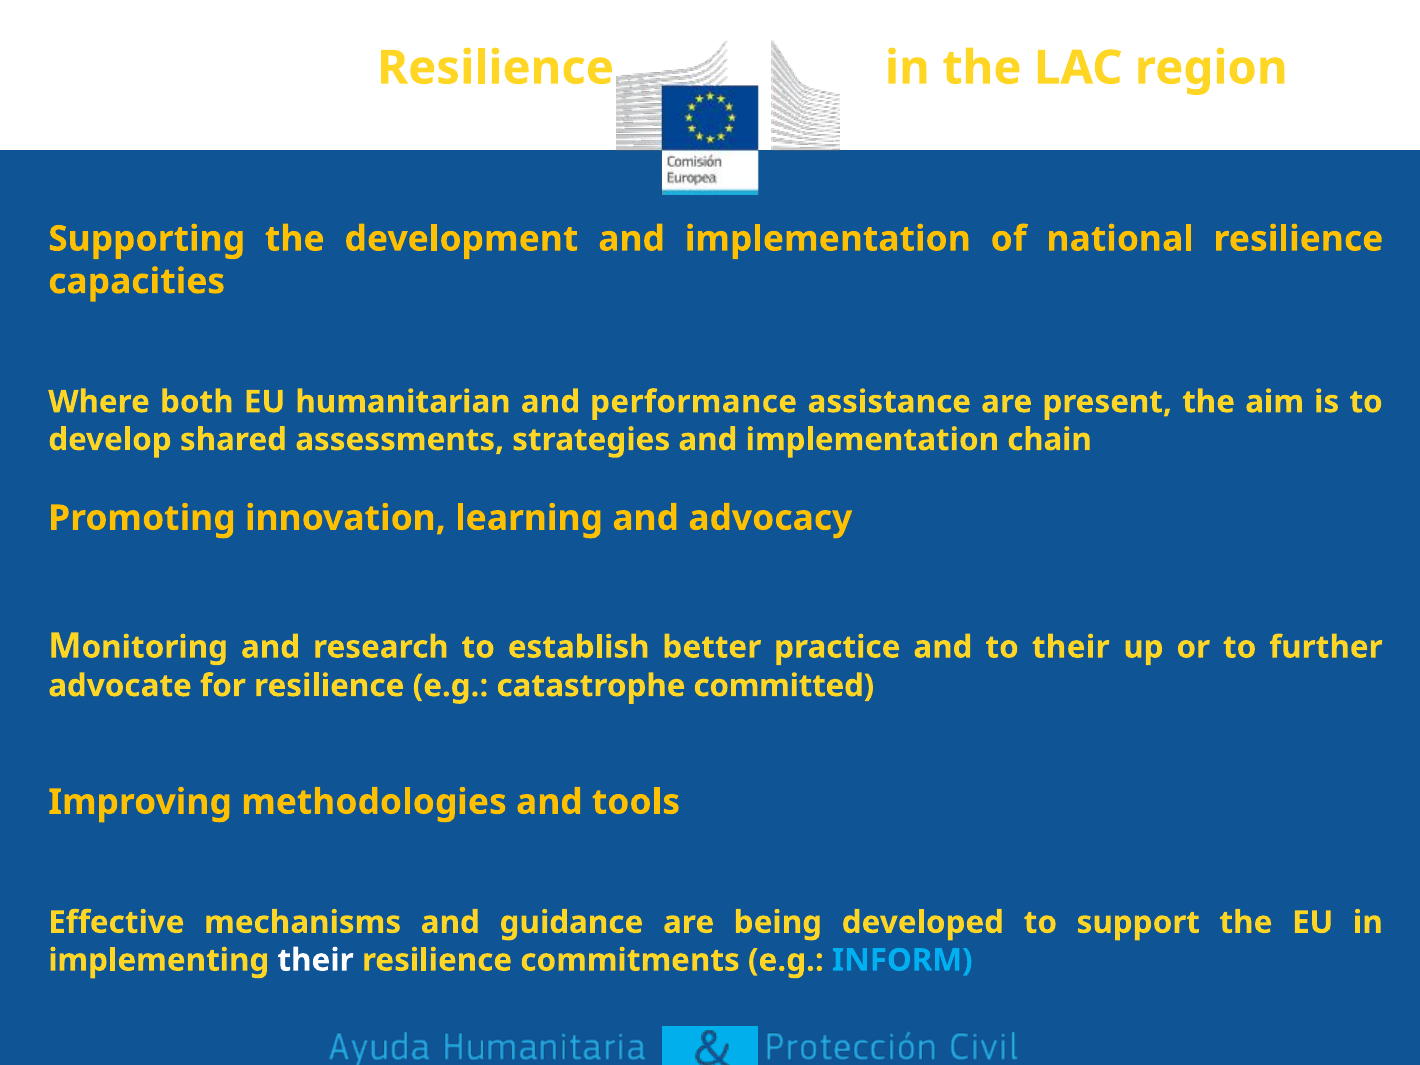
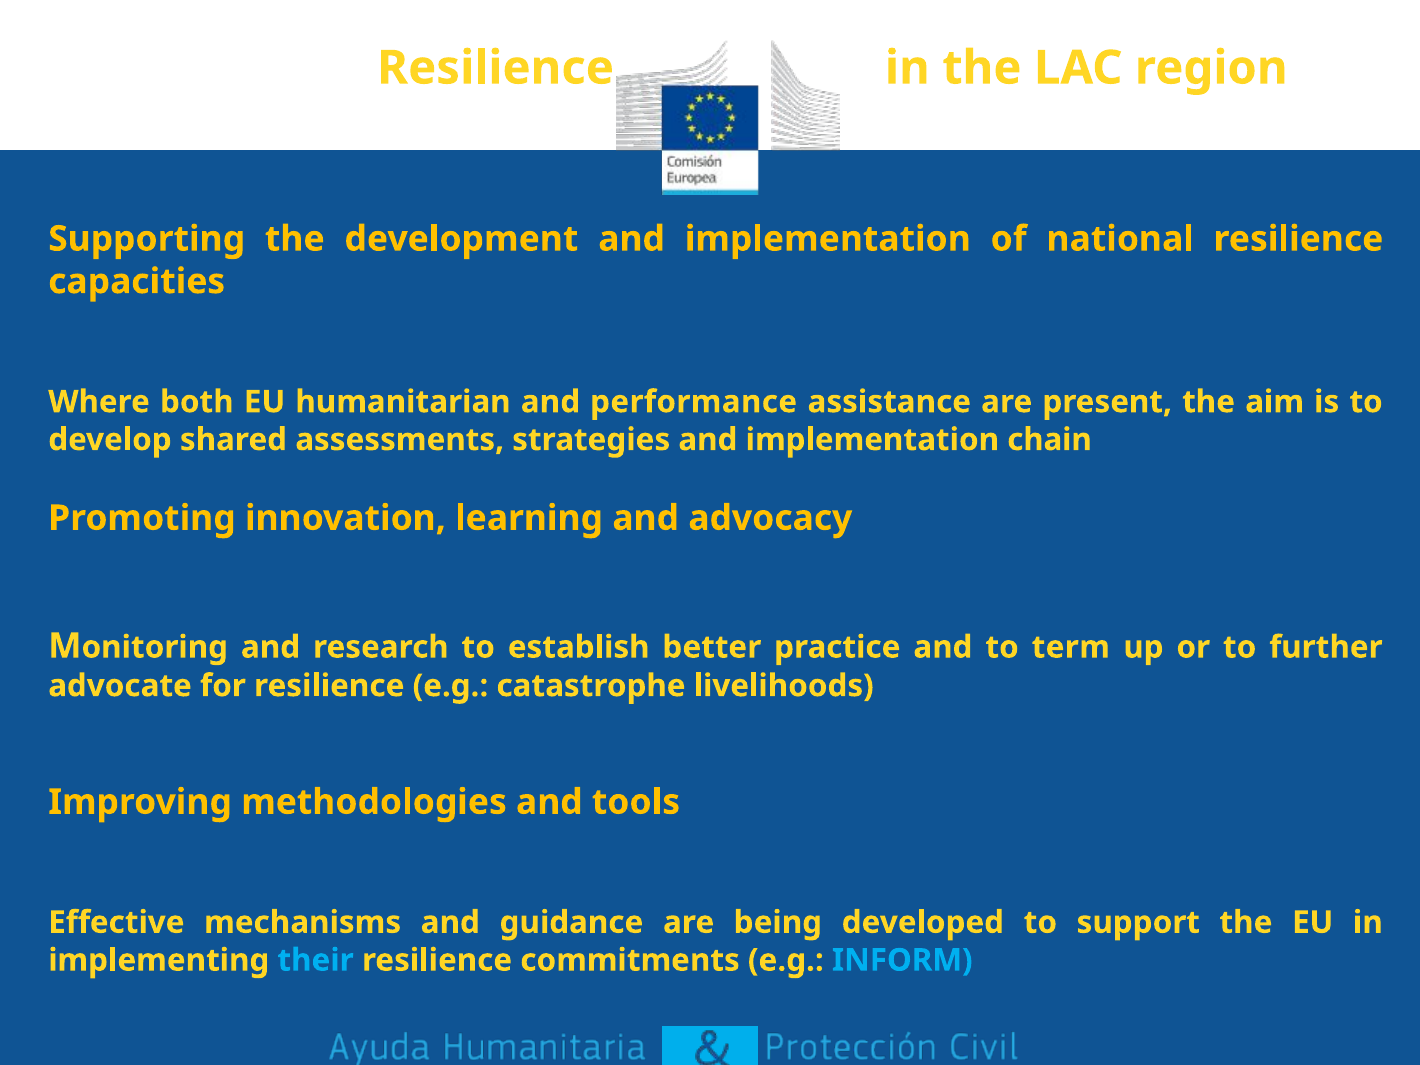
to their: their -> term
committed: committed -> livelihoods
their at (316, 960) colour: white -> light blue
